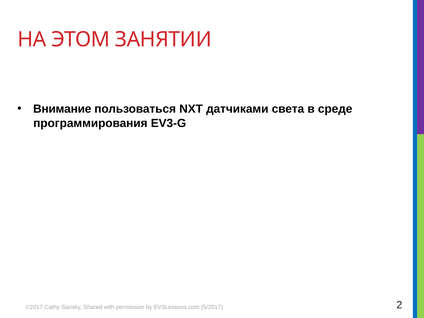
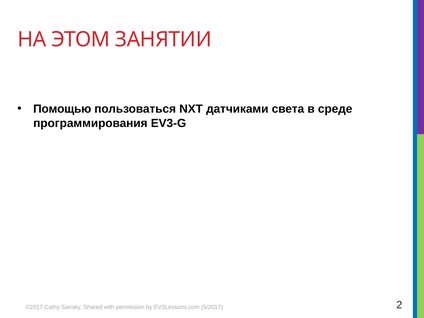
Внимание: Внимание -> Помощью
